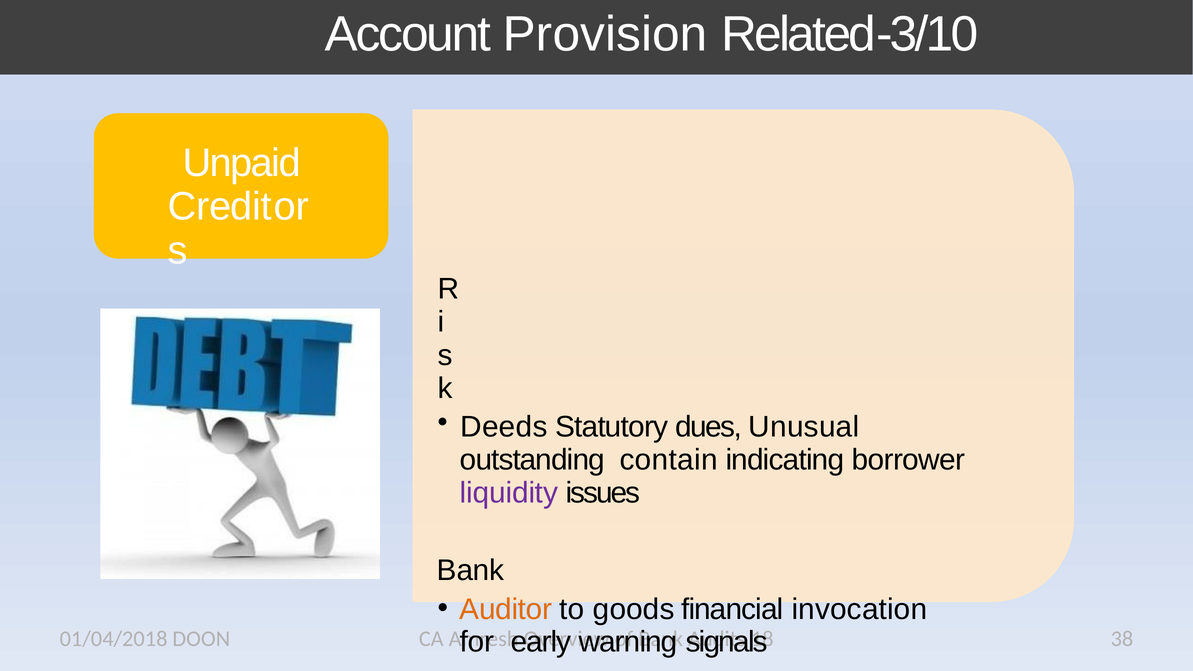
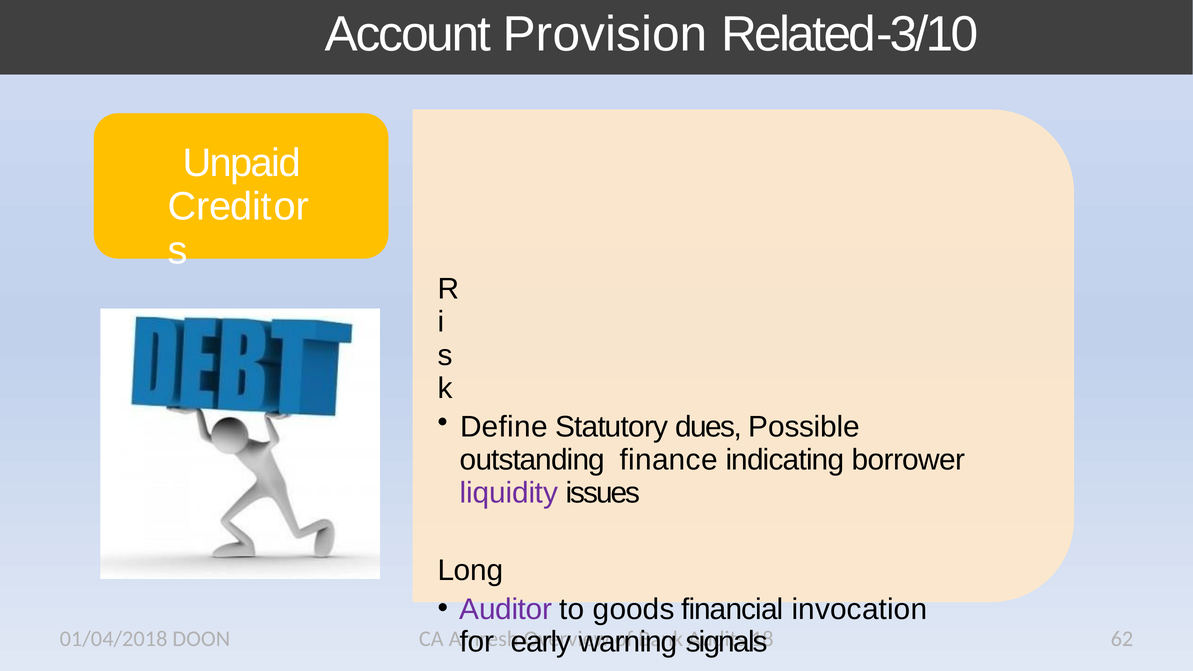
Deeds: Deeds -> Define
Unusual: Unusual -> Possible
contain: contain -> finance
Bank at (470, 571): Bank -> Long
Auditor colour: orange -> purple
38: 38 -> 62
